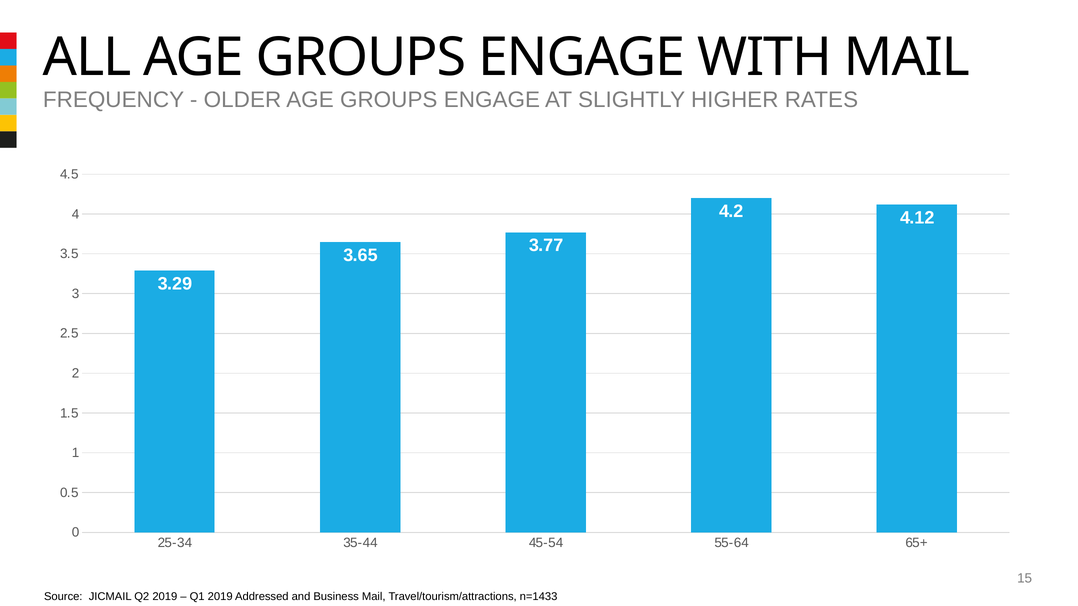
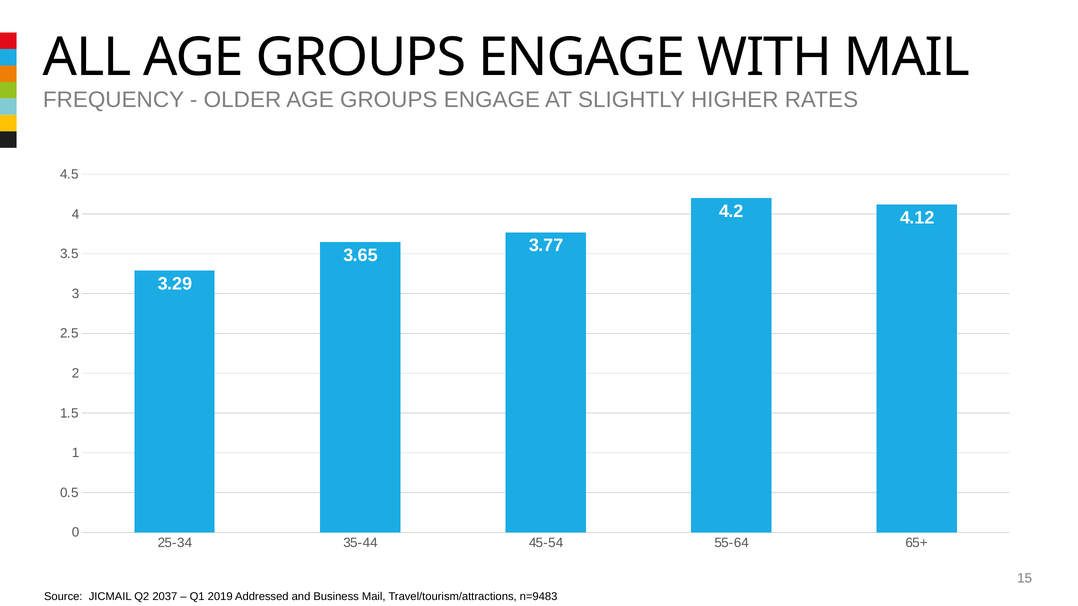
Q2 2019: 2019 -> 2037
n=1433: n=1433 -> n=9483
